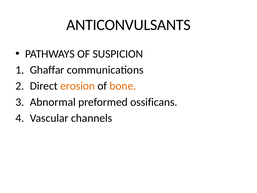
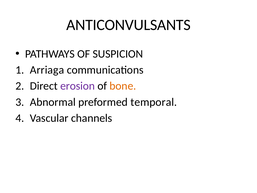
Ghaffar: Ghaffar -> Arriaga
erosion colour: orange -> purple
ossificans: ossificans -> temporal
